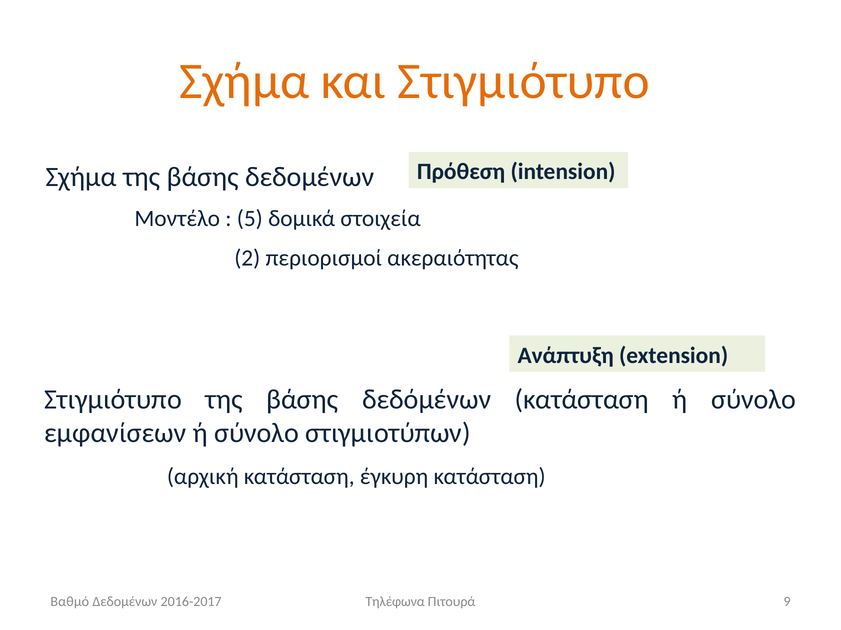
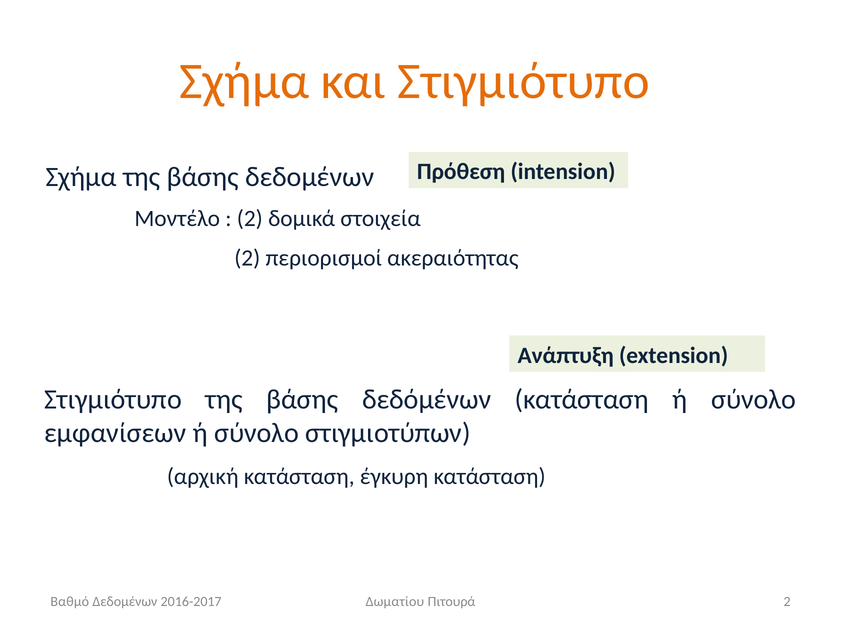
5 at (250, 219): 5 -> 2
Τηλέφωνα: Τηλέφωνα -> Δωματίου
Πιτουρά 9: 9 -> 2
